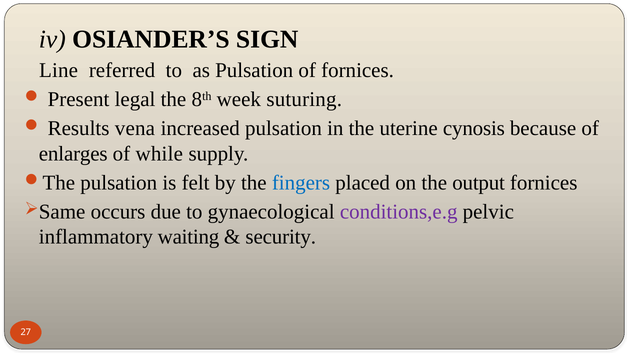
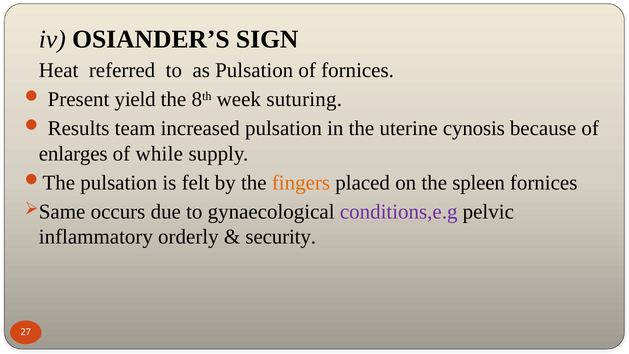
Line: Line -> Heat
legal: legal -> yield
vena: vena -> team
fingers colour: blue -> orange
output: output -> spleen
waiting: waiting -> orderly
